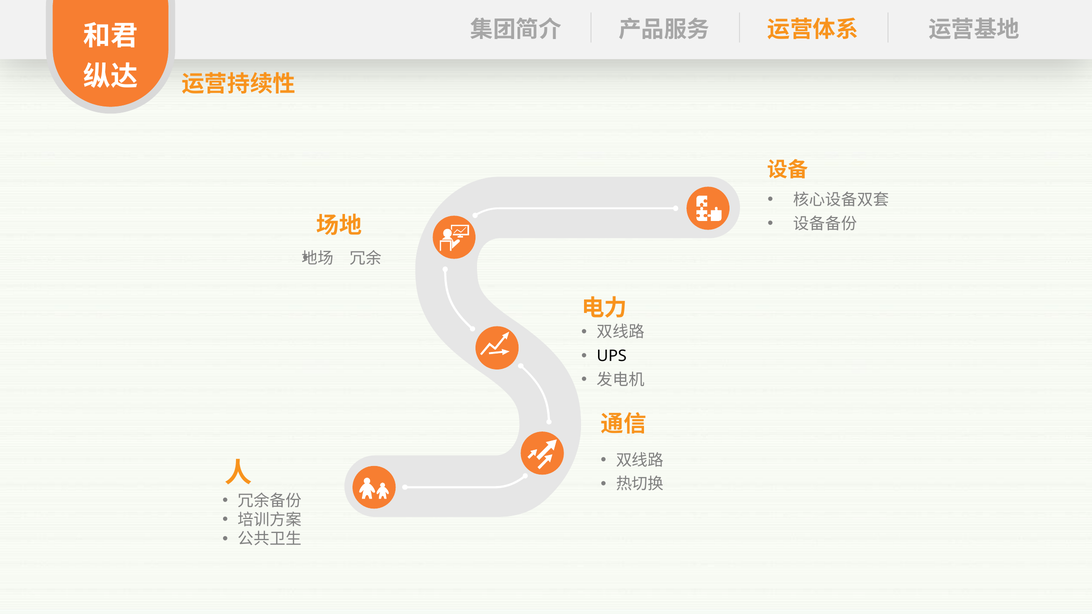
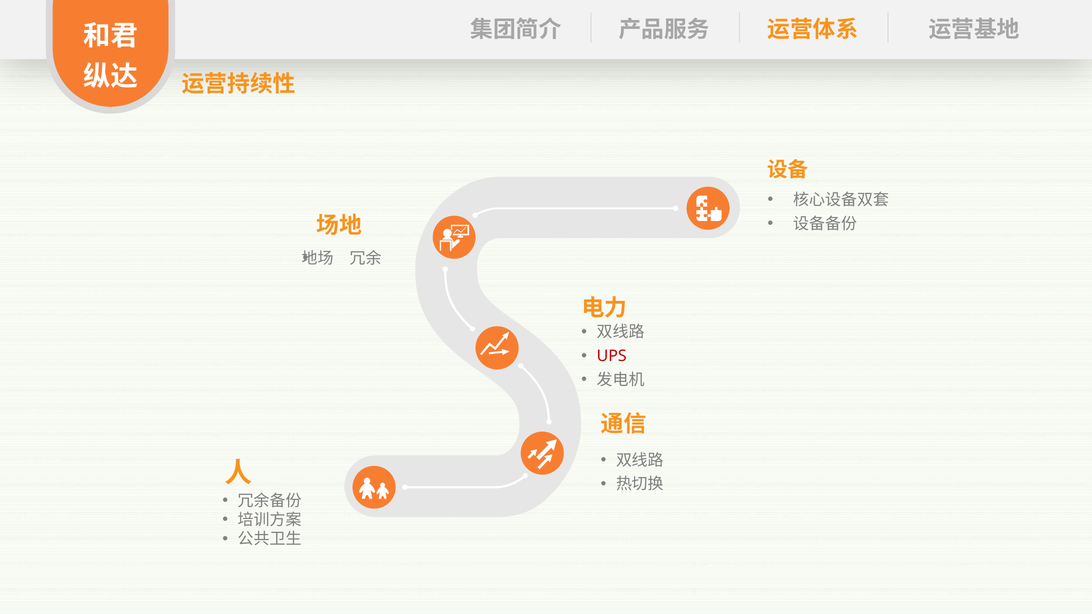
UPS colour: black -> red
